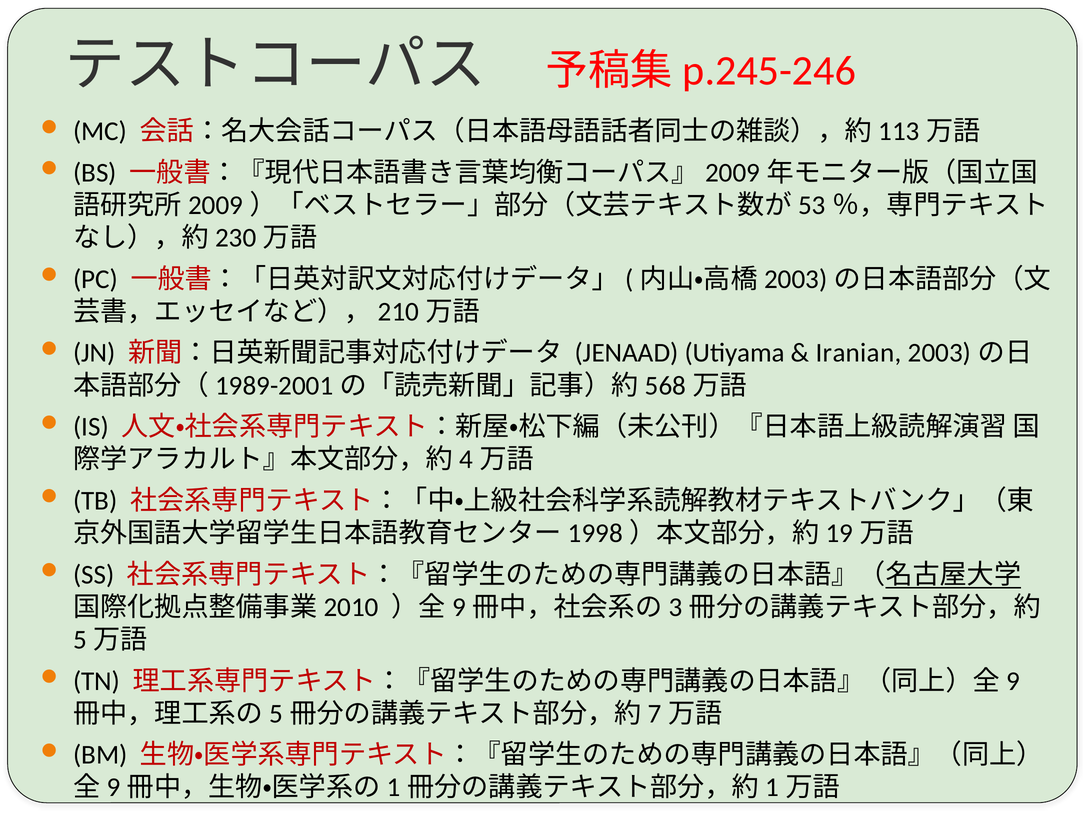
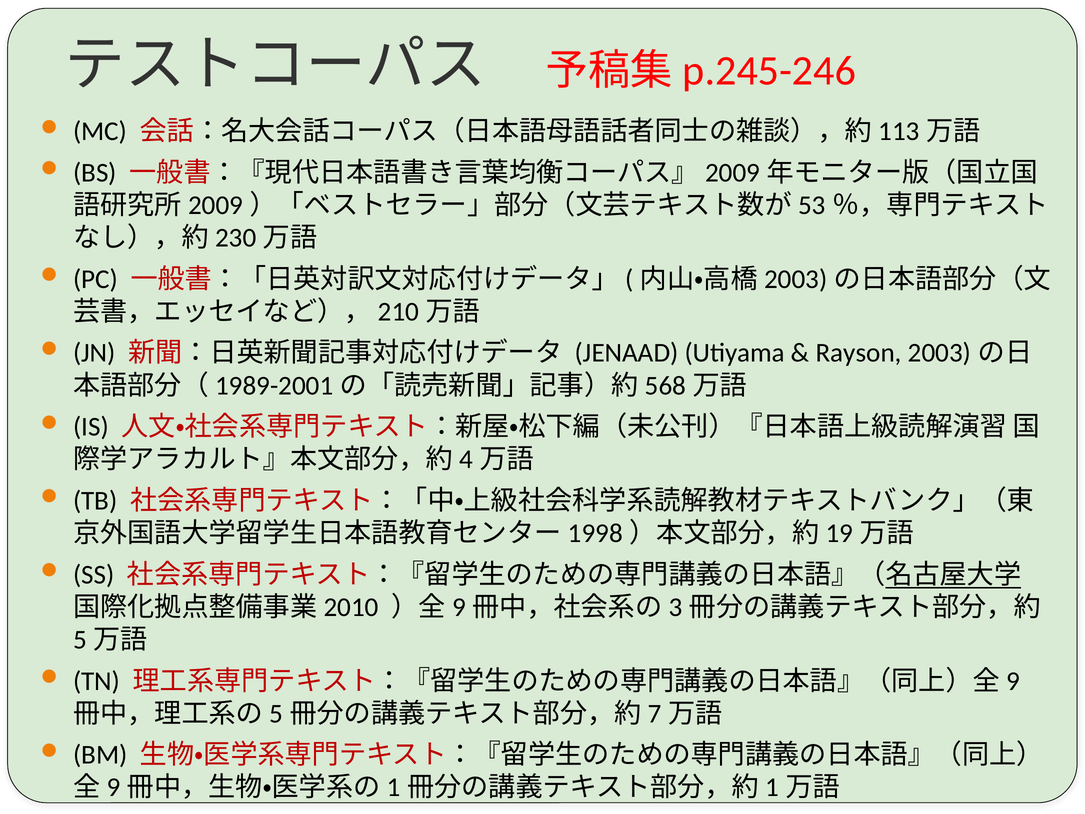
Iranian: Iranian -> Rayson
